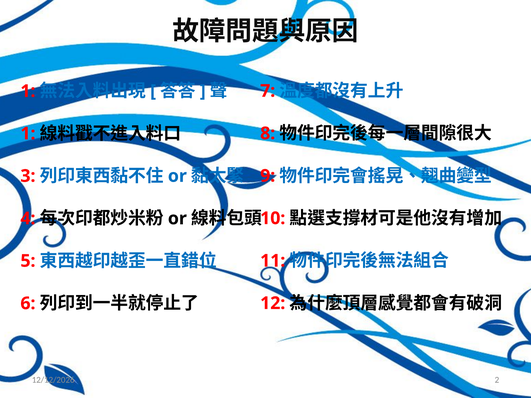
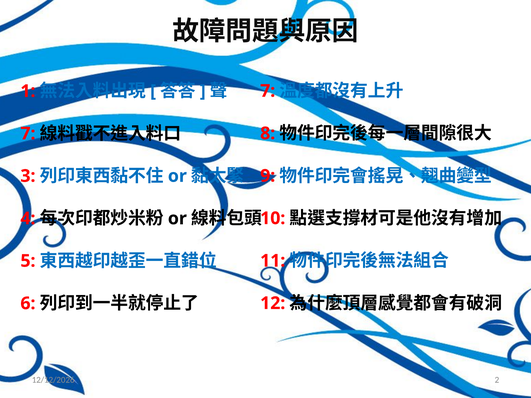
1 at (28, 134): 1 -> 7
